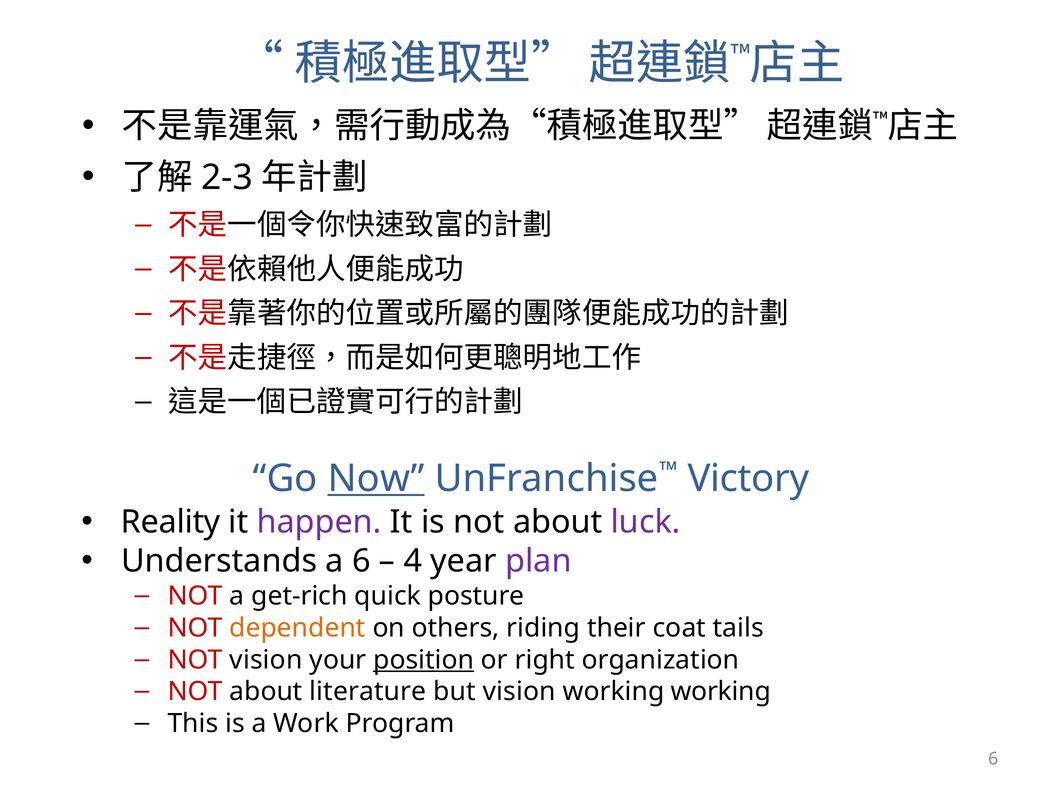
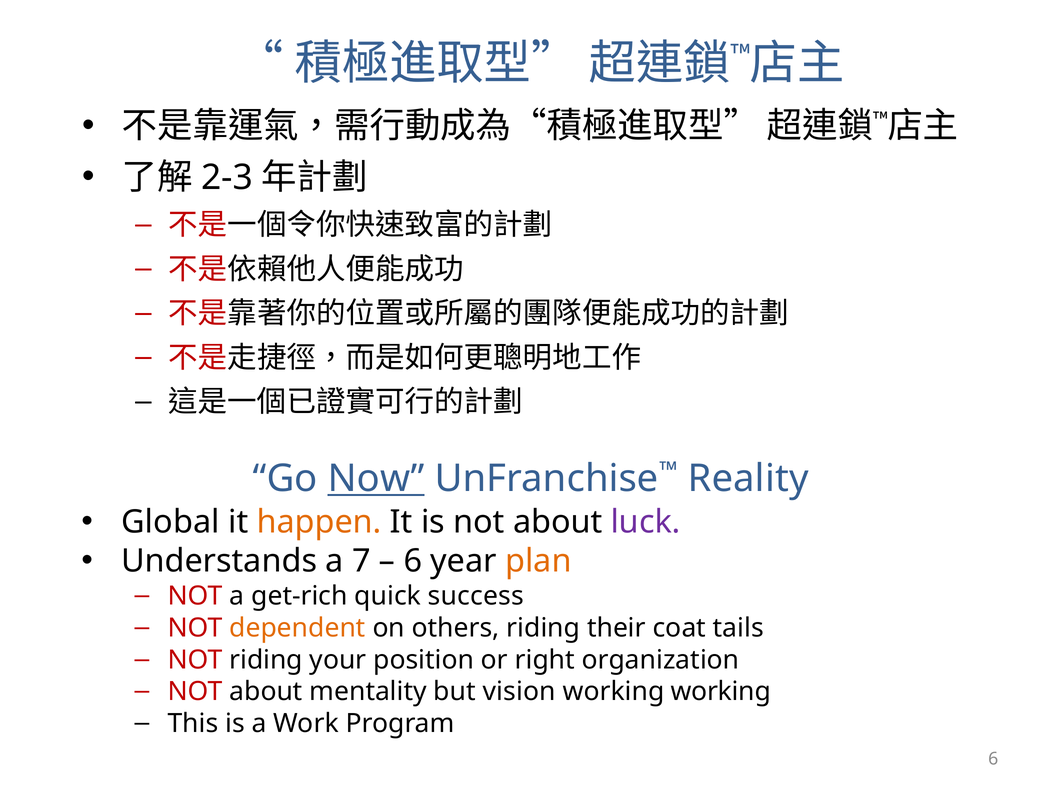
Victory: Victory -> Reality
Reality: Reality -> Global
happen colour: purple -> orange
a 6: 6 -> 7
4 at (413, 561): 4 -> 6
plan colour: purple -> orange
posture: posture -> success
NOT vision: vision -> riding
position underline: present -> none
literature: literature -> mentality
